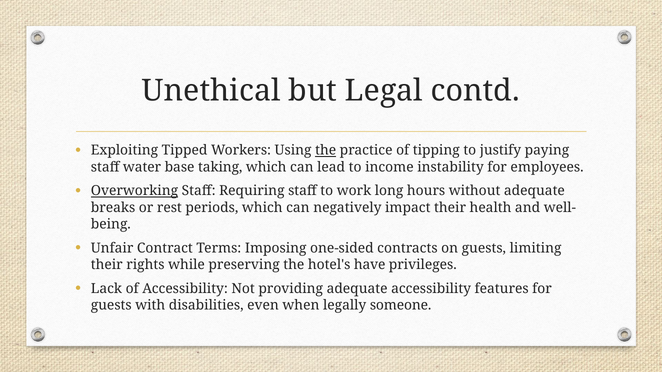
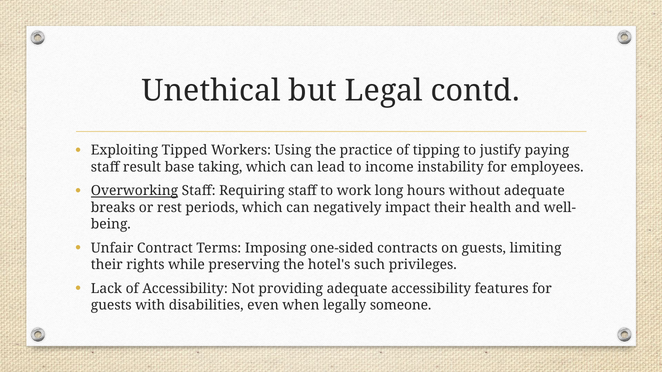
the at (326, 151) underline: present -> none
water: water -> result
have: have -> such
